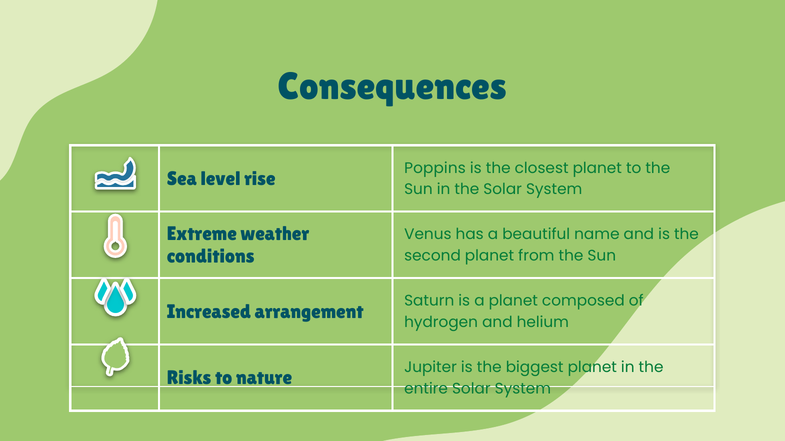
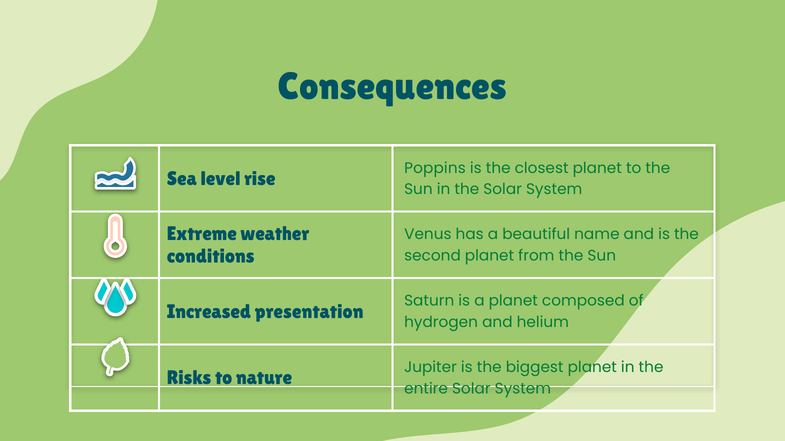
arrangement: arrangement -> presentation
